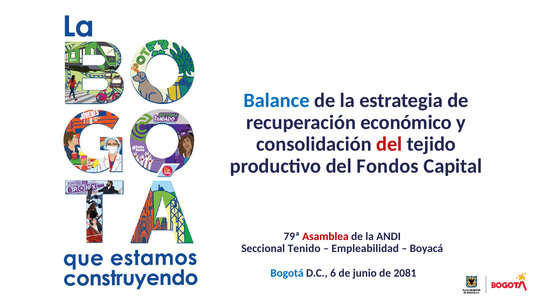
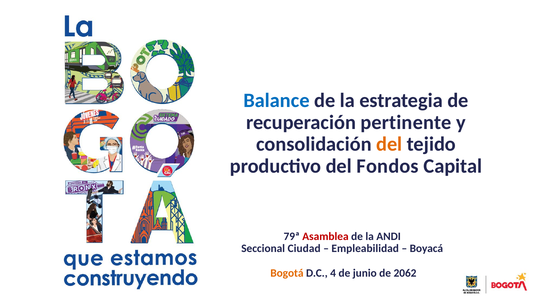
económico: económico -> pertinente
del at (389, 144) colour: red -> orange
Tenido: Tenido -> Ciudad
Bogotá colour: blue -> orange
6: 6 -> 4
2081: 2081 -> 2062
